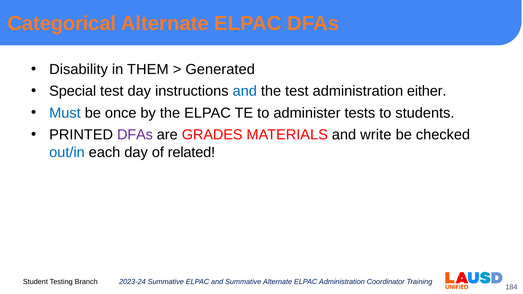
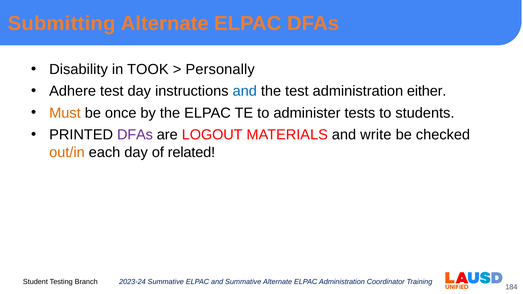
Categorical: Categorical -> Submitting
THEM: THEM -> TOOK
Generated: Generated -> Personally
Special: Special -> Adhere
Must colour: blue -> orange
GRADES: GRADES -> LOGOUT
out/in colour: blue -> orange
